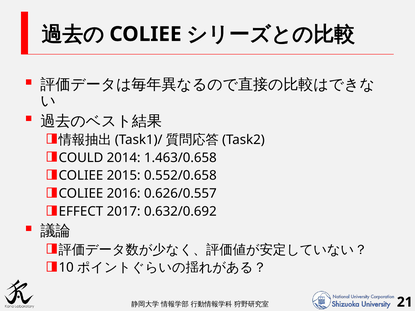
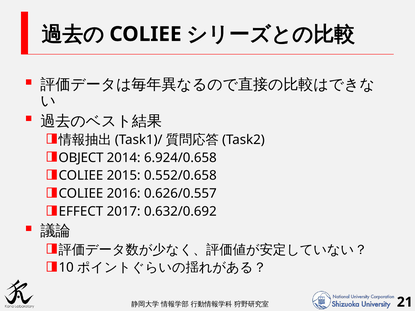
COULD: COULD -> OBJECT
1.463/0.658: 1.463/0.658 -> 6.924/0.658
